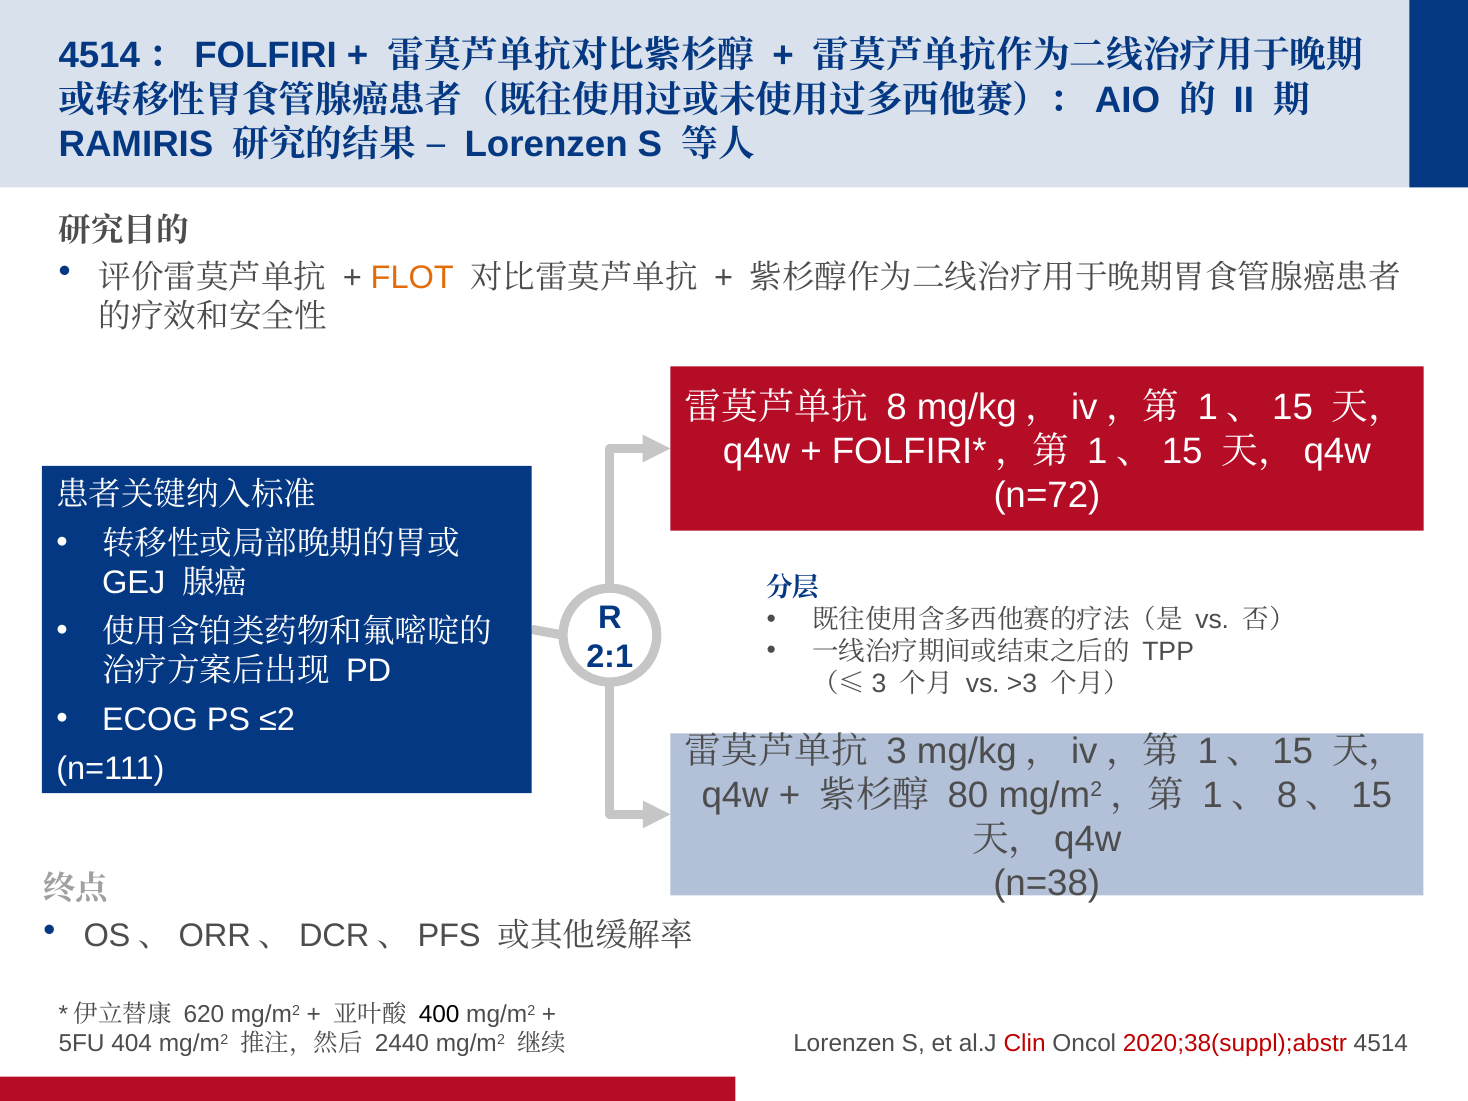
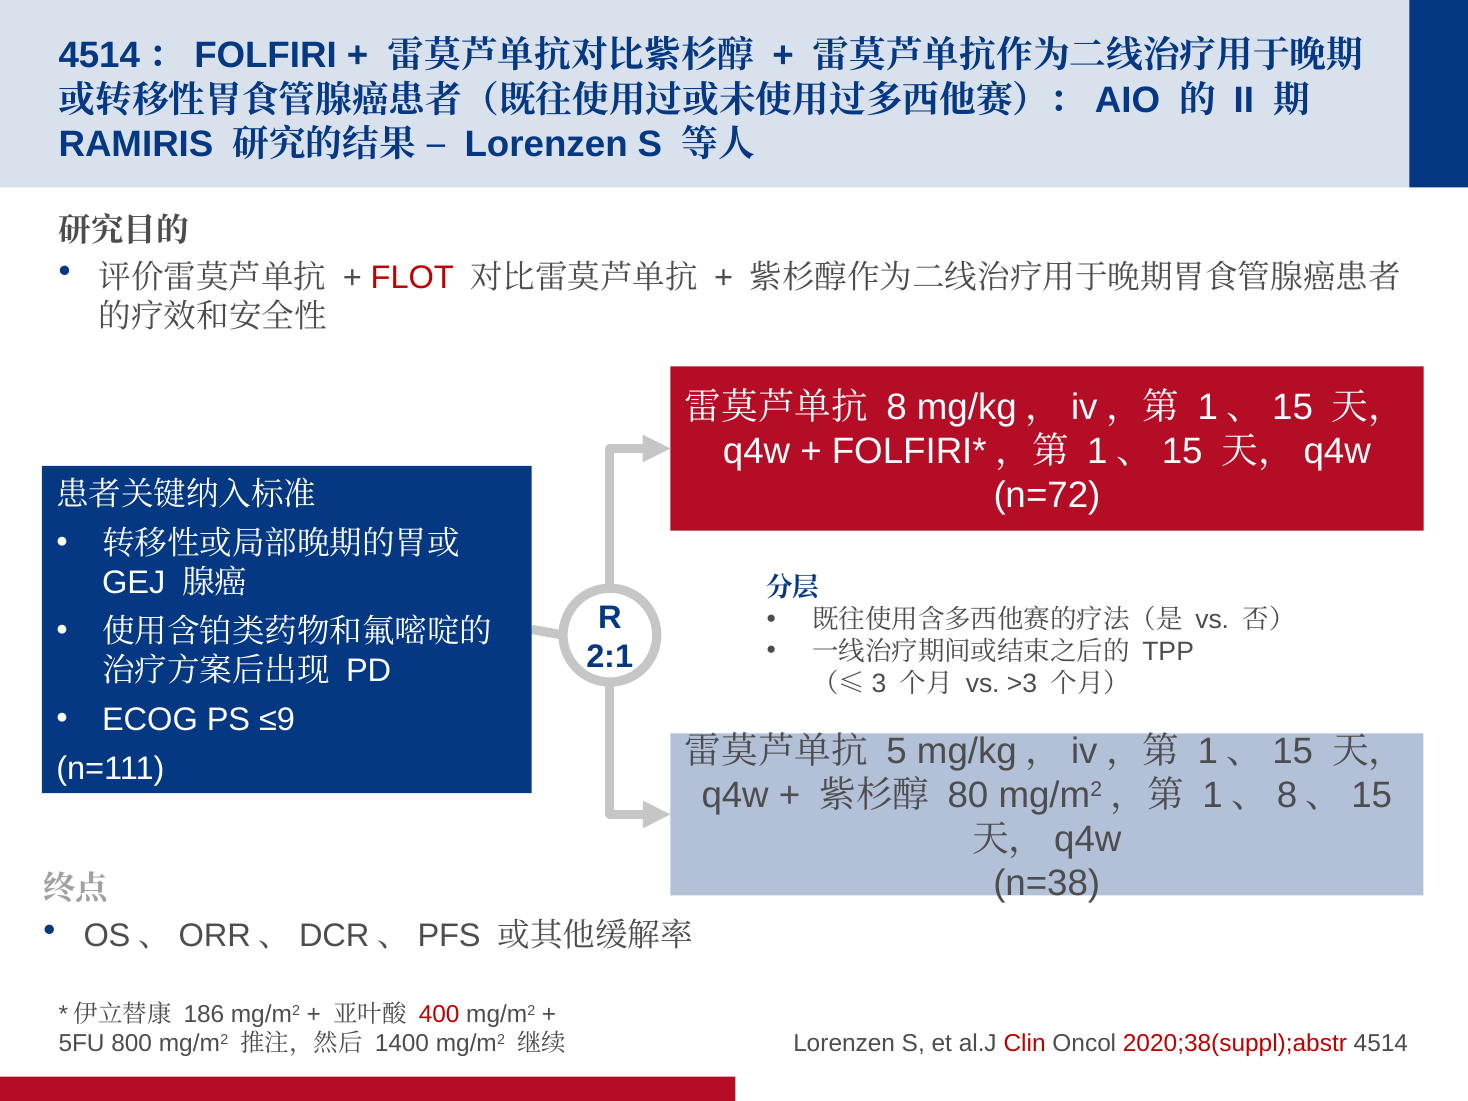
FLOT colour: orange -> red
≤2: ≤2 -> ≤9
3: 3 -> 5
620: 620 -> 186
400 colour: black -> red
404: 404 -> 800
2440: 2440 -> 1400
